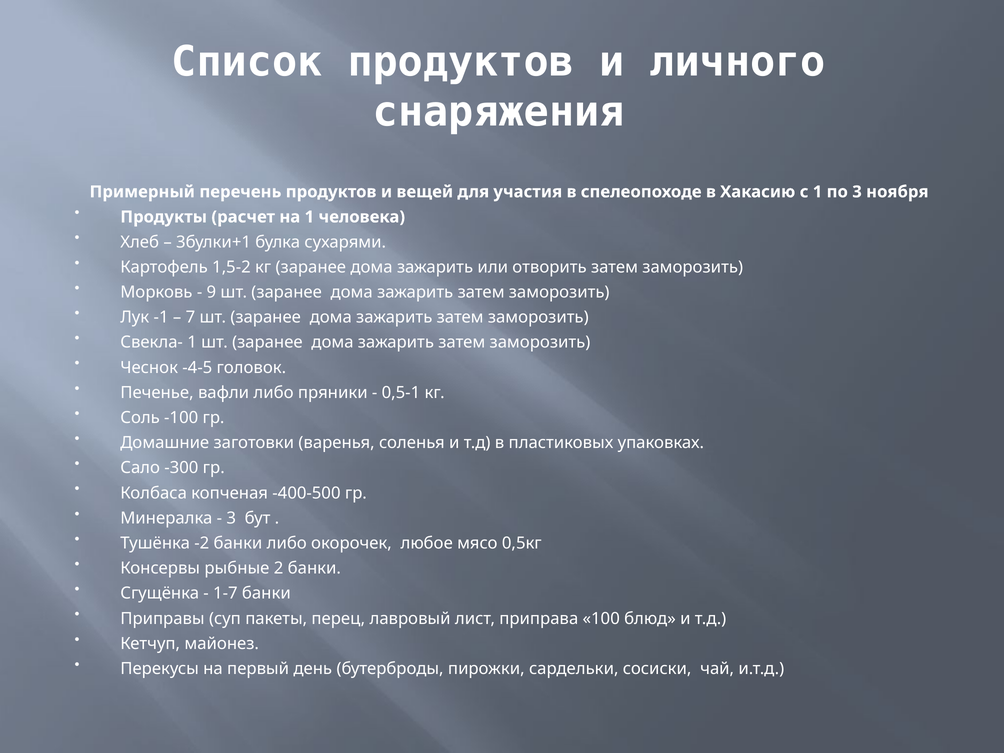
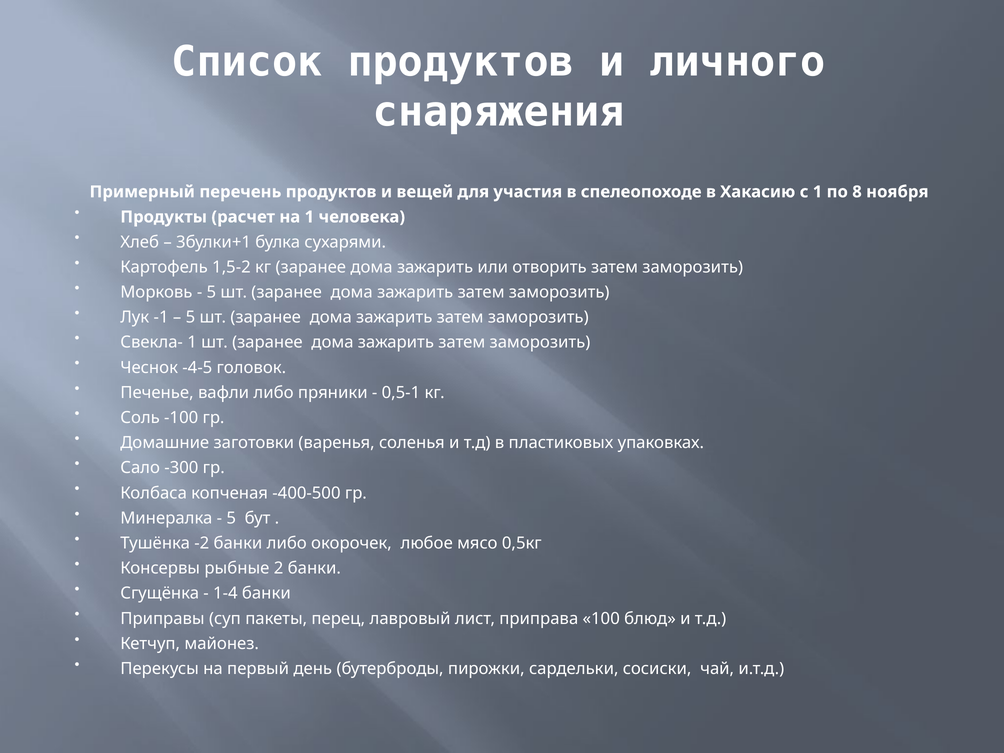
по 3: 3 -> 8
9 at (211, 292): 9 -> 5
7 at (190, 317): 7 -> 5
3 at (231, 518): 3 -> 5
1-7: 1-7 -> 1-4
